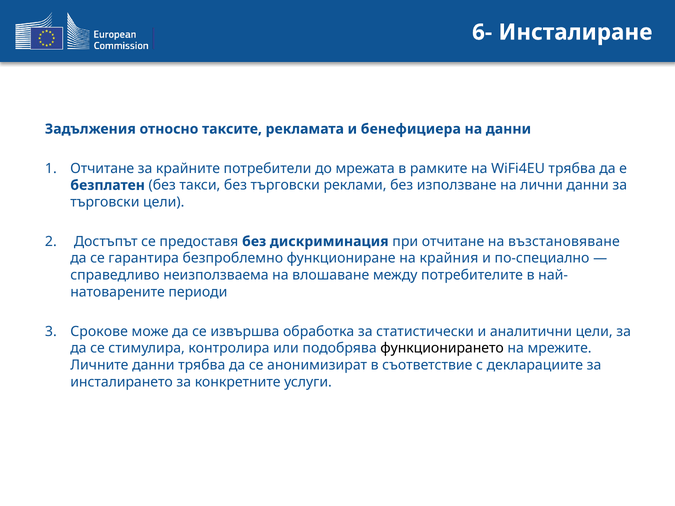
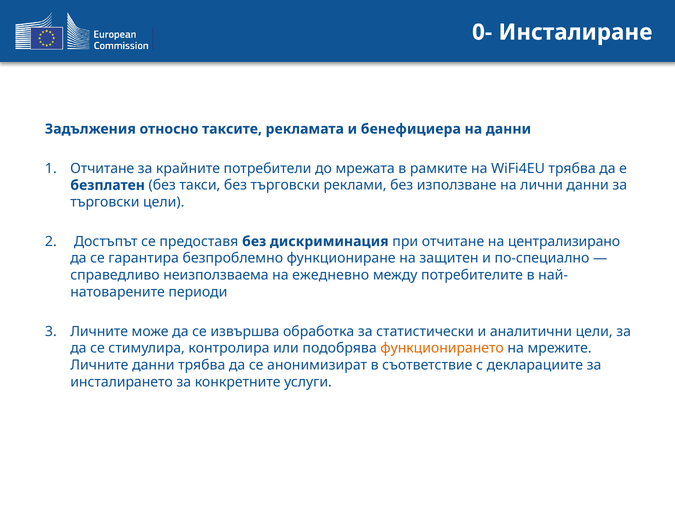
6-: 6- -> 0-
възстановяване: възстановяване -> централизирано
крайния: крайния -> защитен
влошаване: влошаване -> ежедневно
Срокове at (99, 332): Срокове -> Личните
функционирането colour: black -> orange
